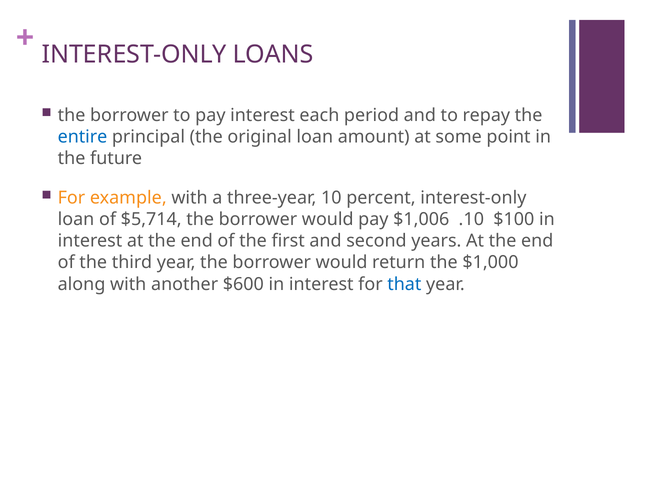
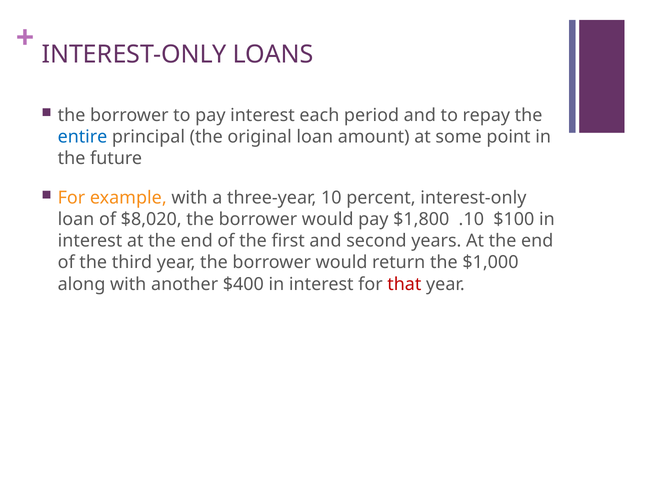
$5,714: $5,714 -> $8,020
$1,006: $1,006 -> $1,800
$600: $600 -> $400
that colour: blue -> red
